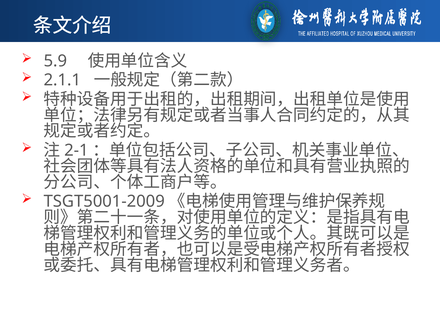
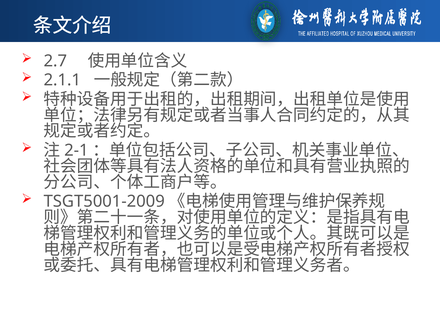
5.9: 5.9 -> 2.7
